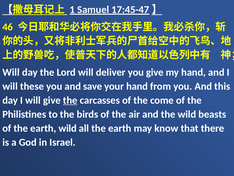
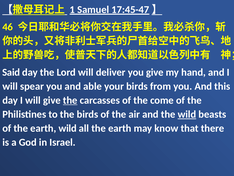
Will at (11, 72): Will -> Said
these: these -> spear
save: save -> able
your hand: hand -> birds
wild at (187, 114) underline: none -> present
